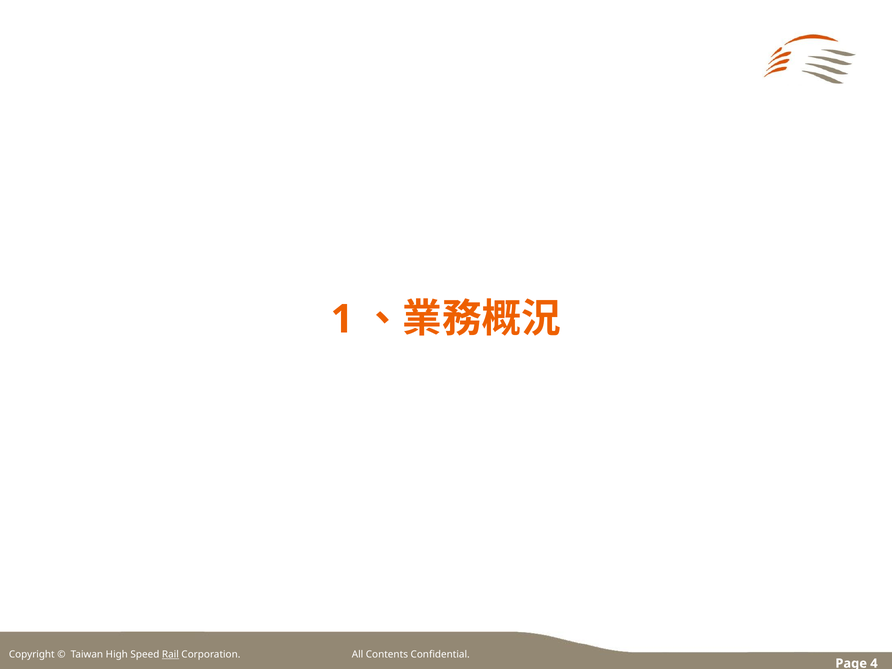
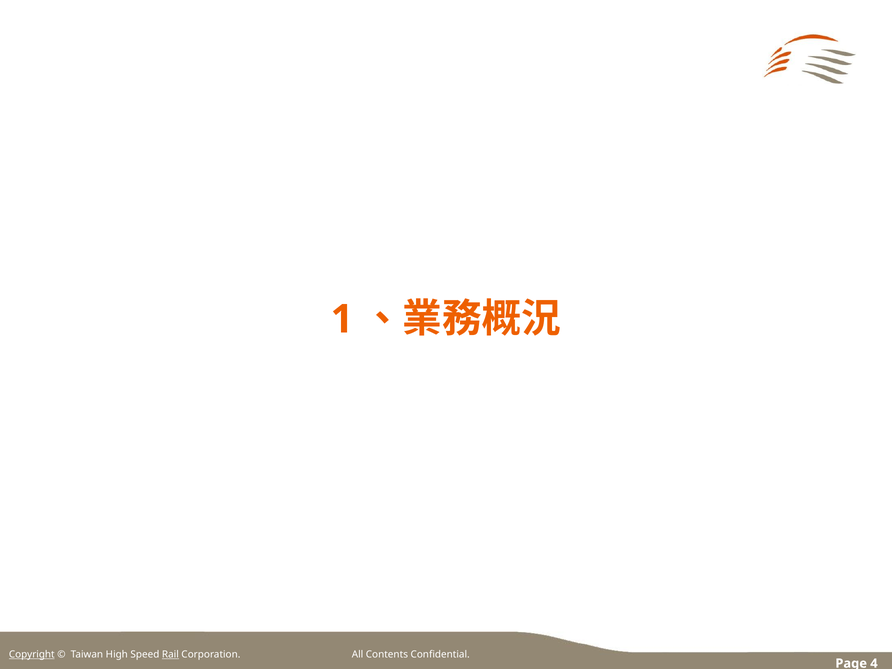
Copyright underline: none -> present
